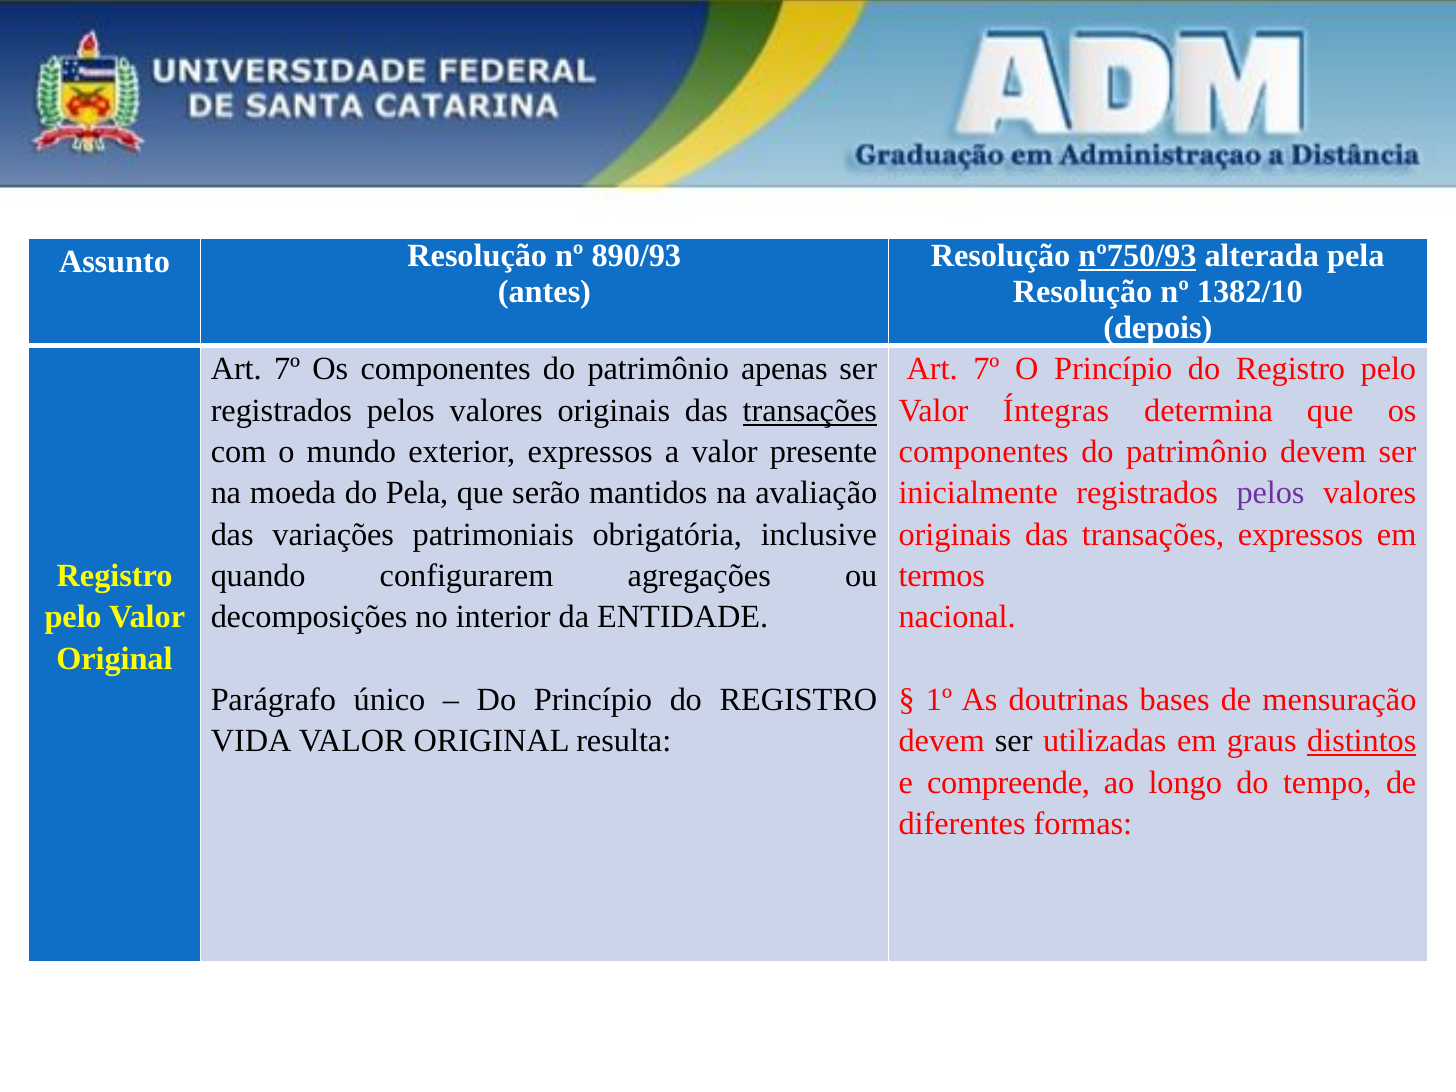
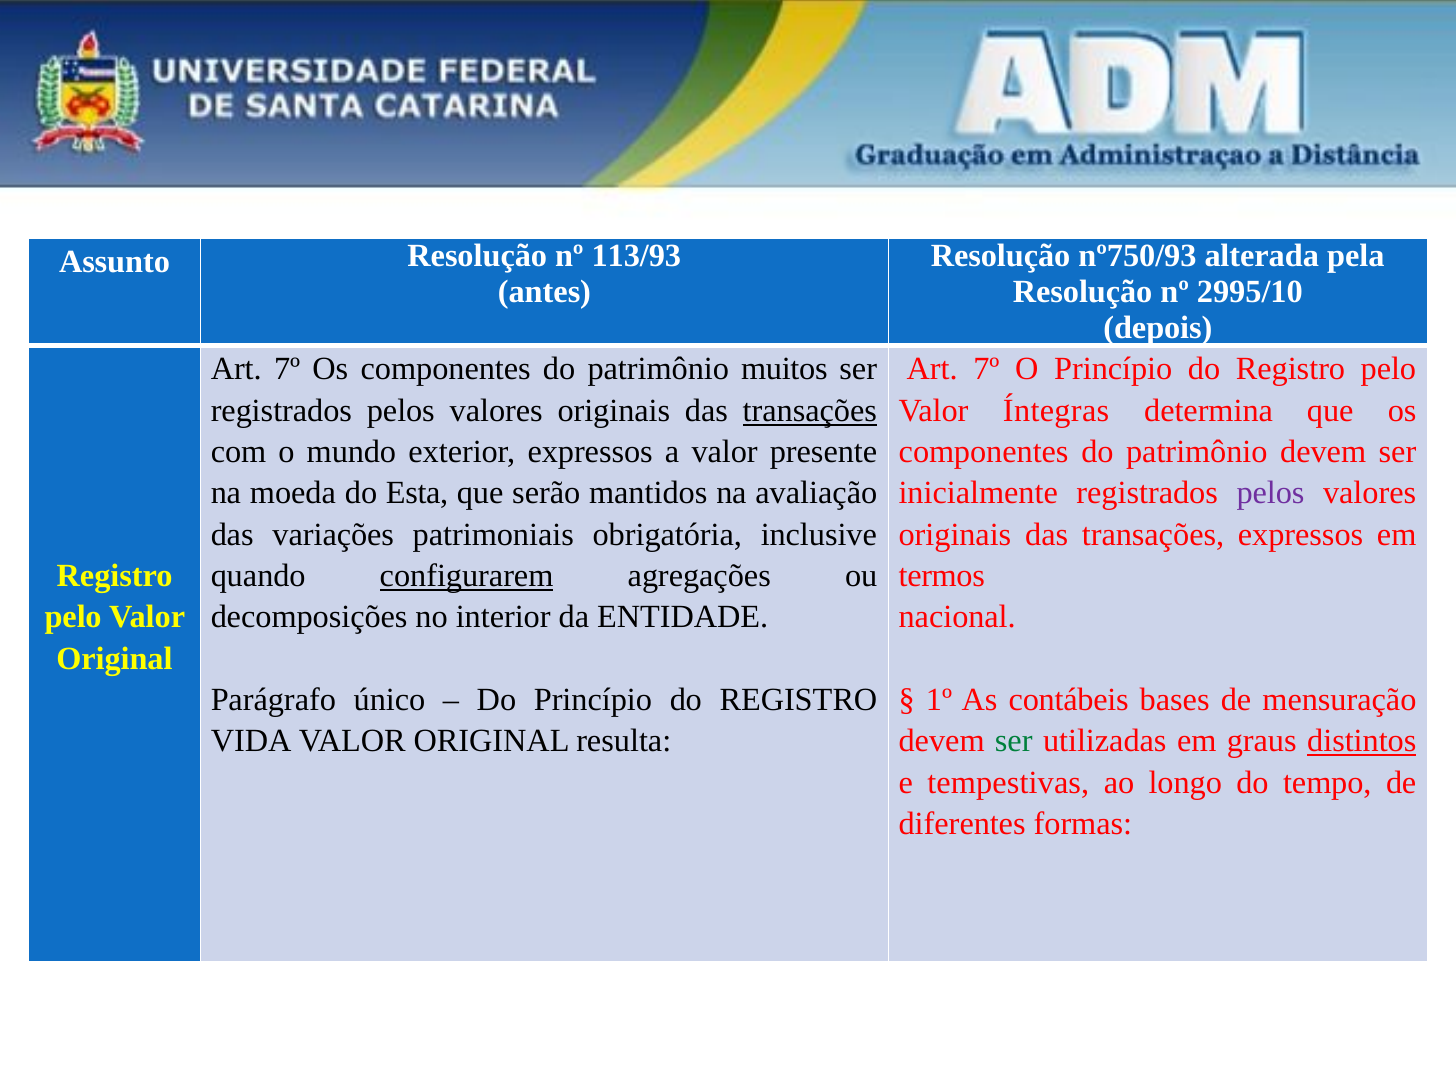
nº750/93 underline: present -> none
890/93: 890/93 -> 113/93
1382/10: 1382/10 -> 2995/10
apenas: apenas -> muitos
do Pela: Pela -> Esta
configurarem underline: none -> present
doutrinas: doutrinas -> contábeis
ser at (1014, 741) colour: black -> green
compreende: compreende -> tempestivas
